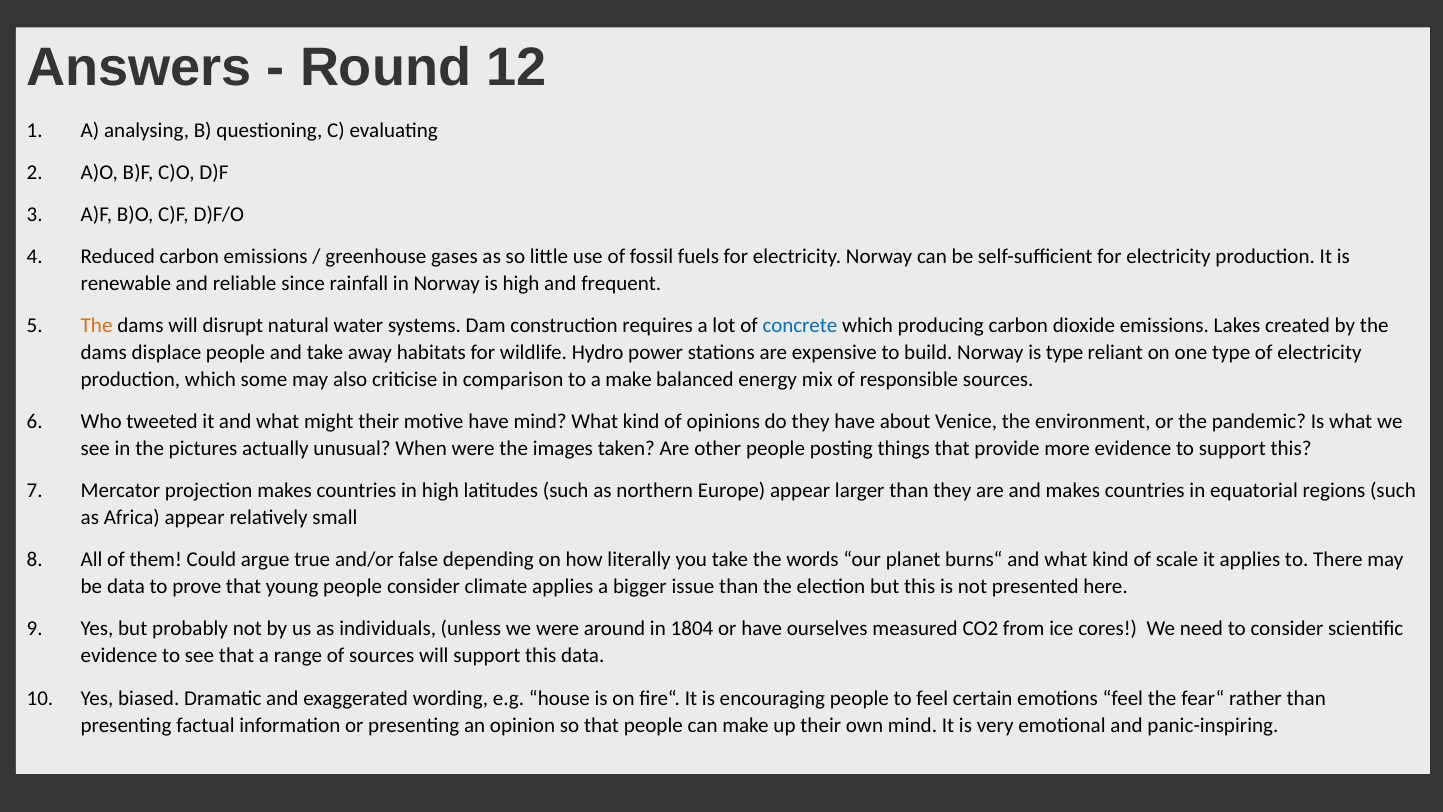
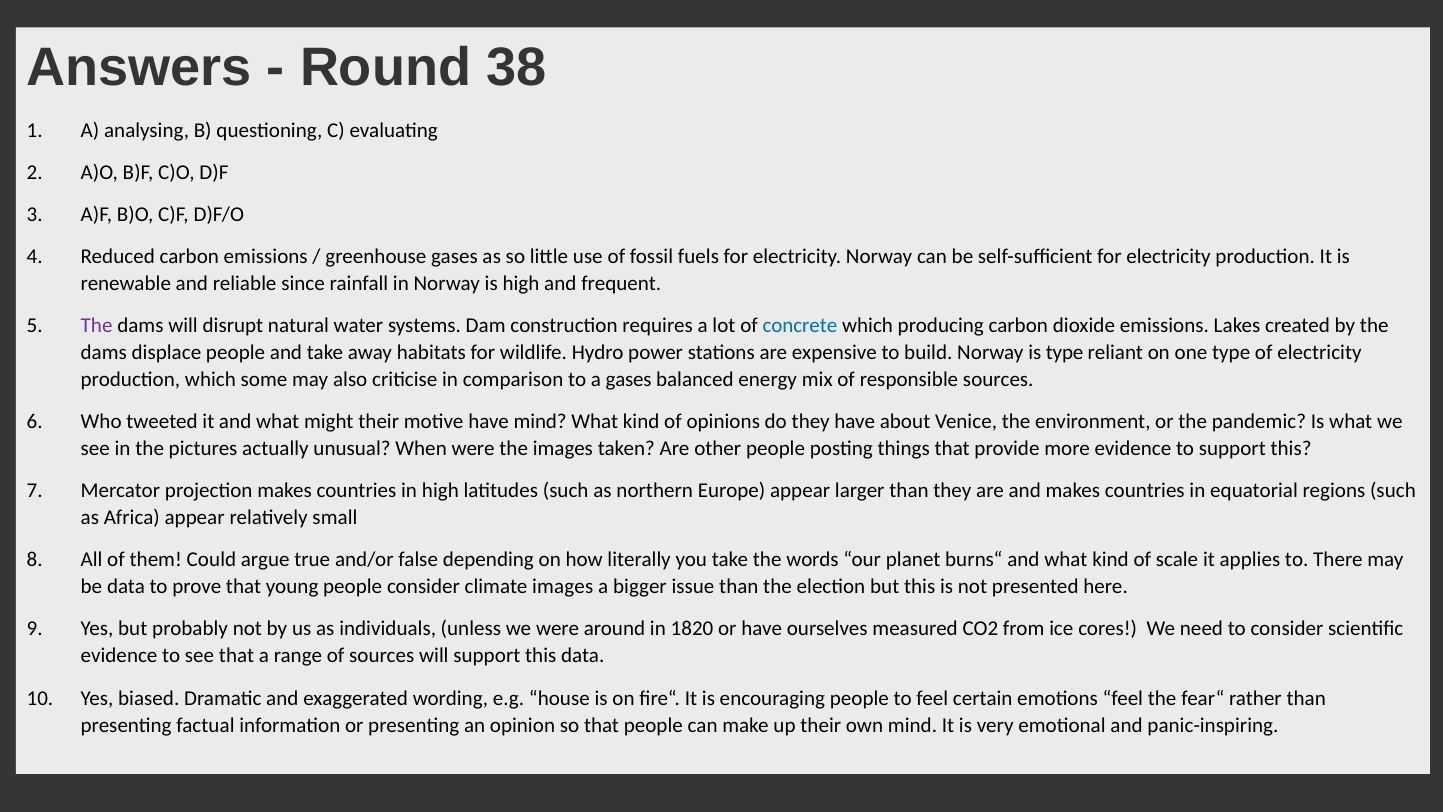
12: 12 -> 38
The at (97, 325) colour: orange -> purple
a make: make -> gases
climate applies: applies -> images
1804: 1804 -> 1820
